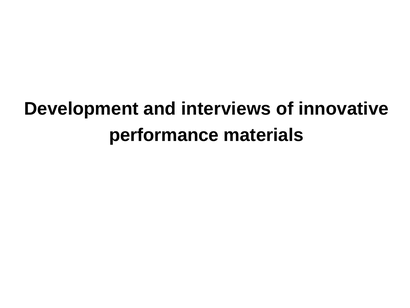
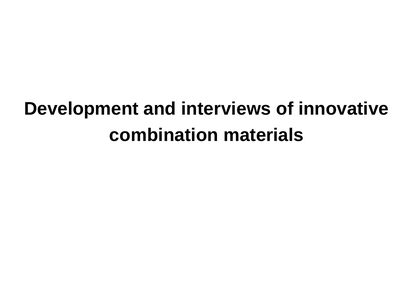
performance: performance -> combination
